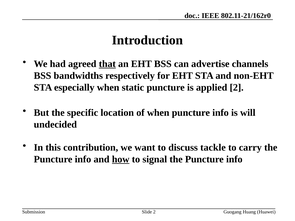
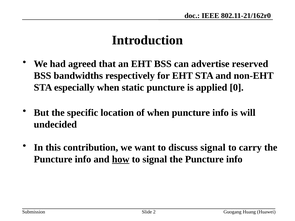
that underline: present -> none
channels: channels -> reserved
applied 2: 2 -> 0
discuss tackle: tackle -> signal
